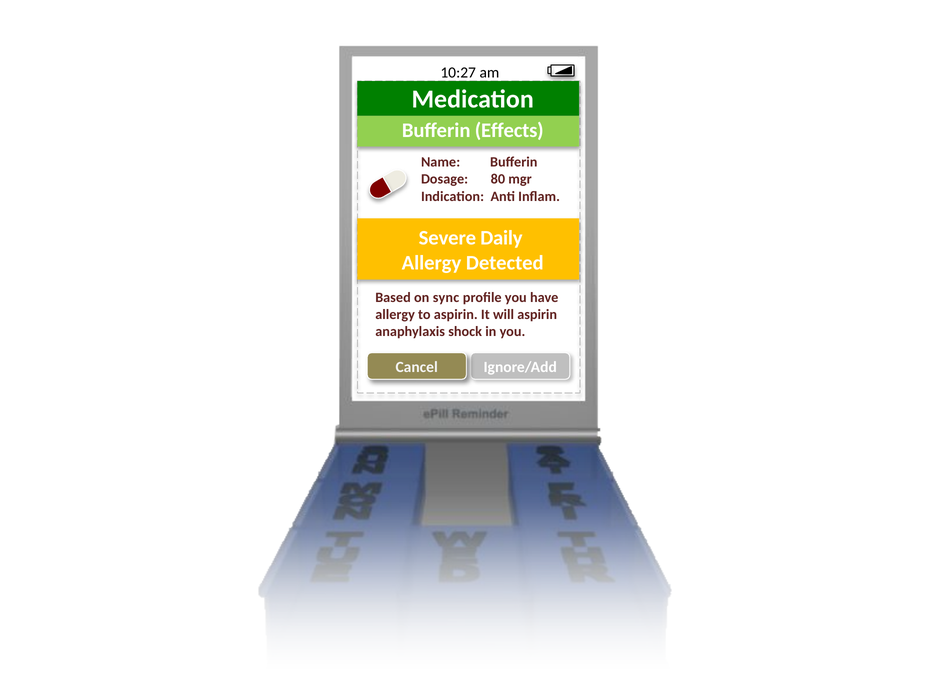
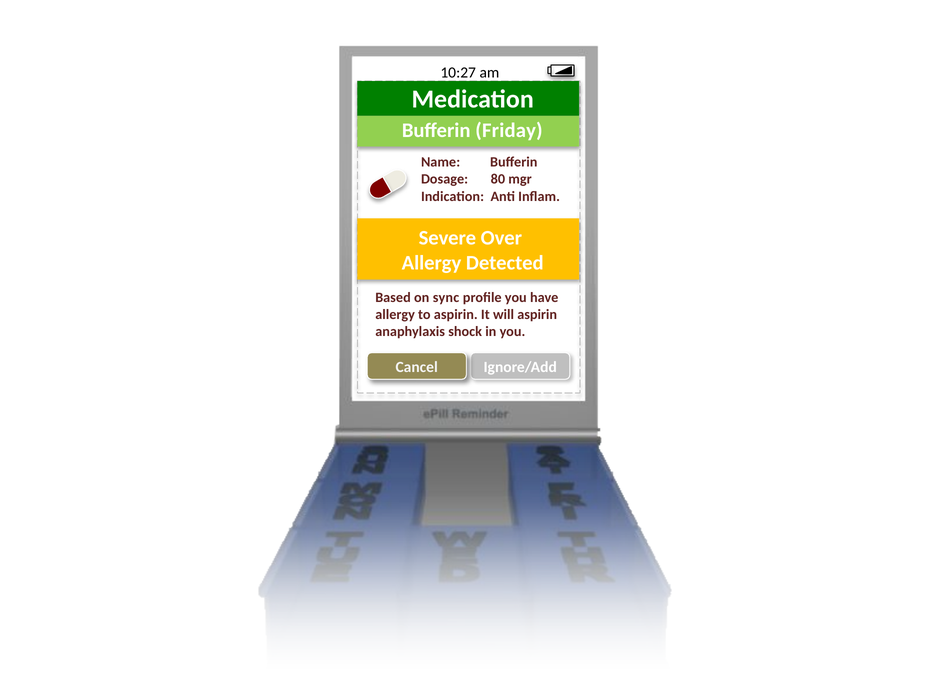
Effects: Effects -> Friday
Daily: Daily -> Over
